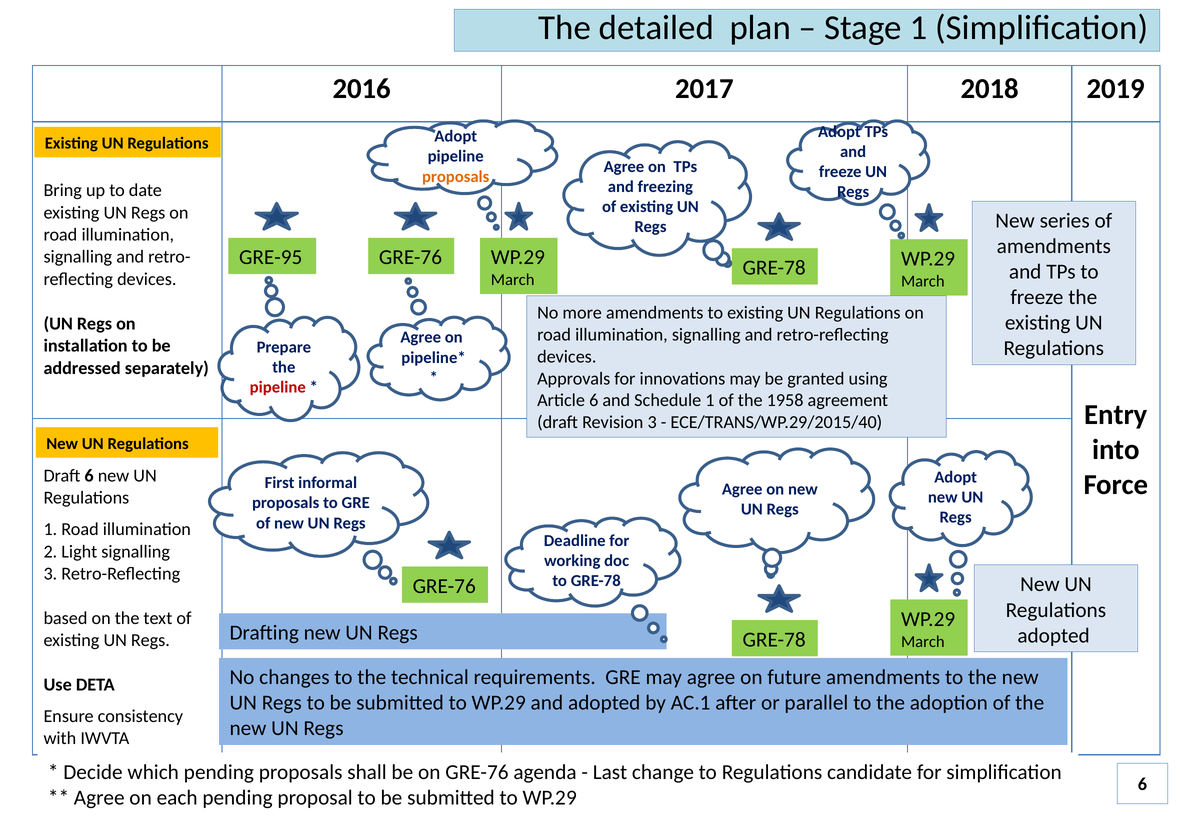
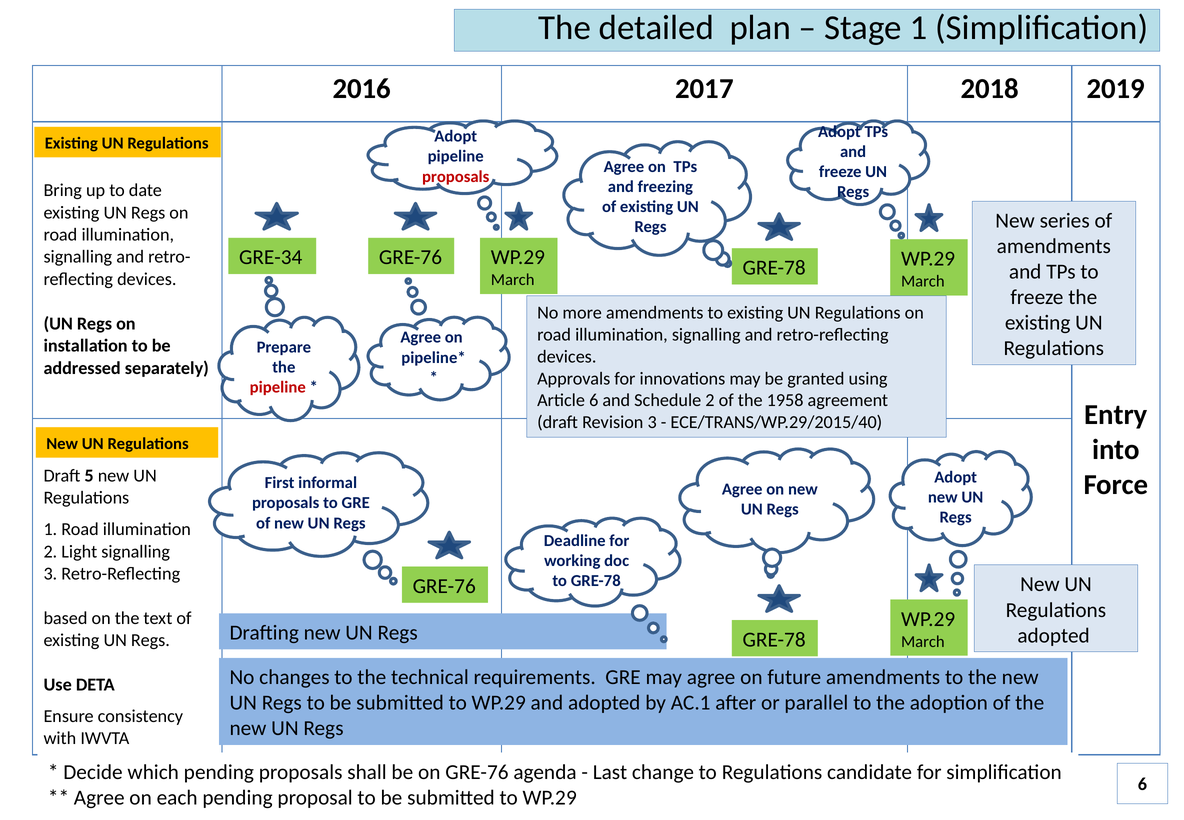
proposals at (456, 176) colour: orange -> red
GRE-95: GRE-95 -> GRE-34
Schedule 1: 1 -> 2
Draft 6: 6 -> 5
